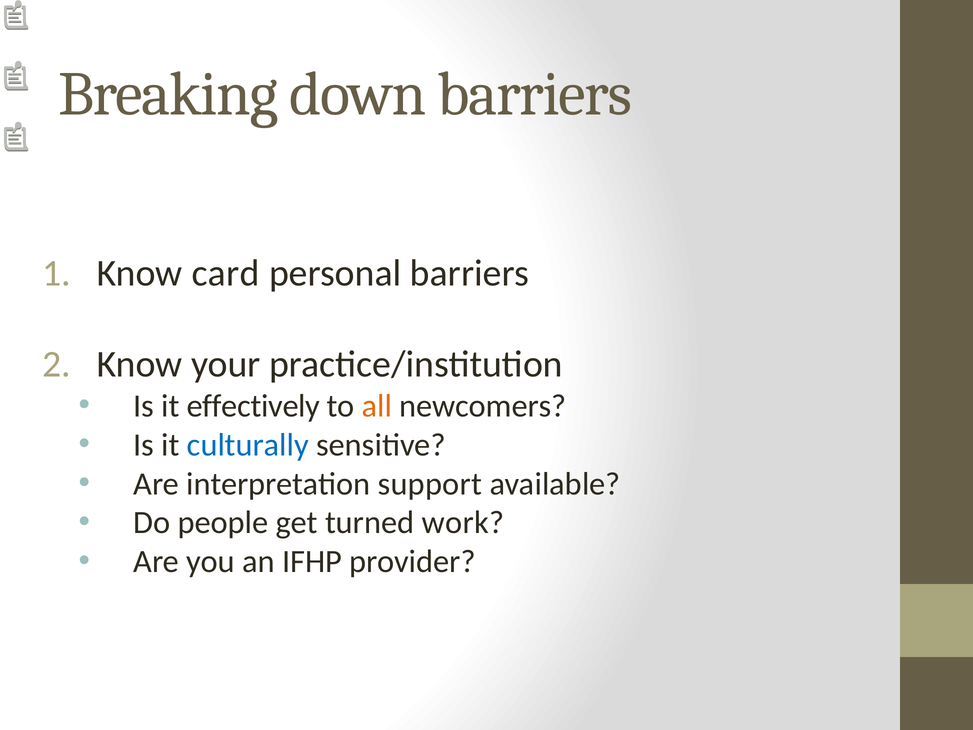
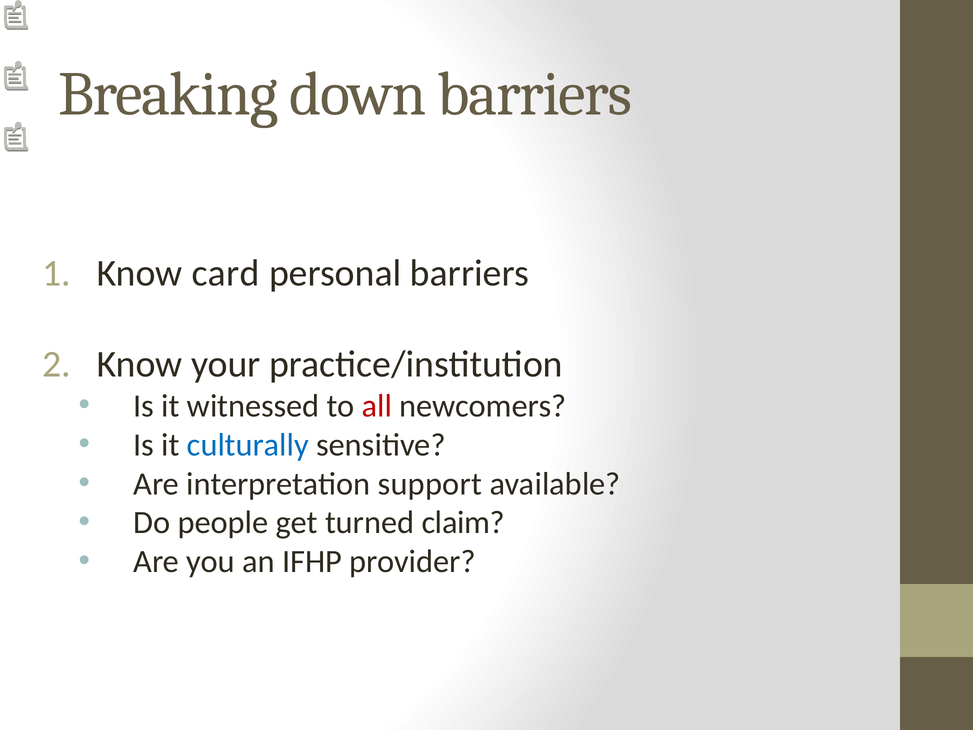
effectively: effectively -> witnessed
all colour: orange -> red
work: work -> claim
